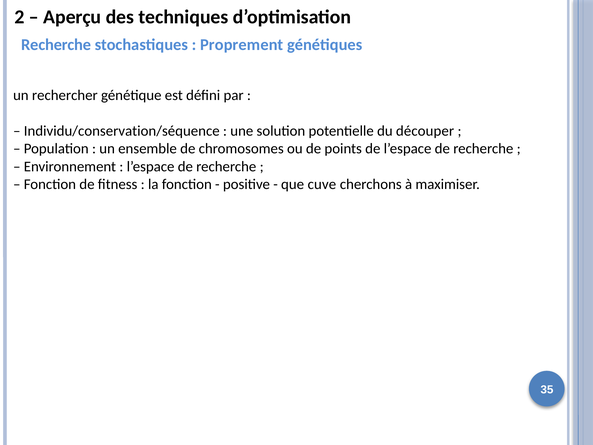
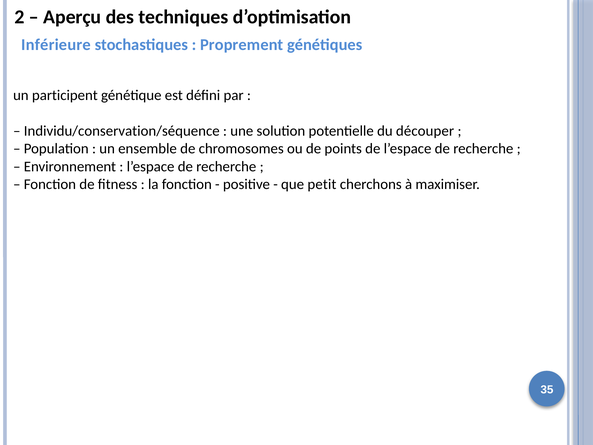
Recherche at (56, 45): Recherche -> Inférieure
rechercher: rechercher -> participent
cuve: cuve -> petit
